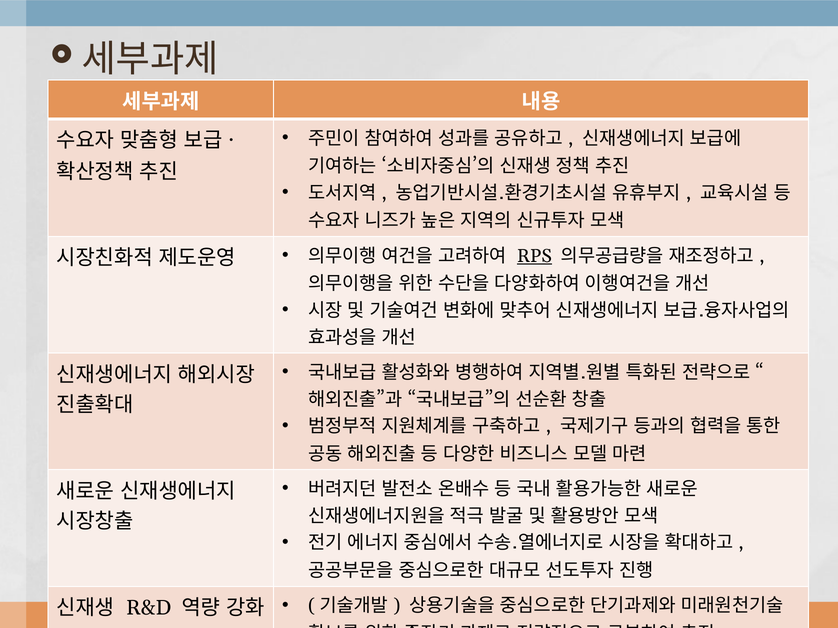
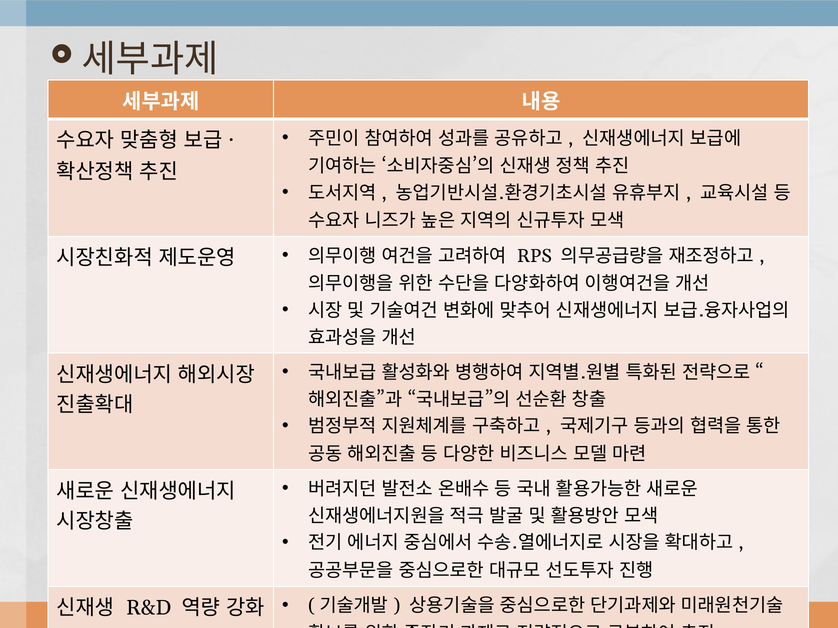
RPS underline: present -> none
